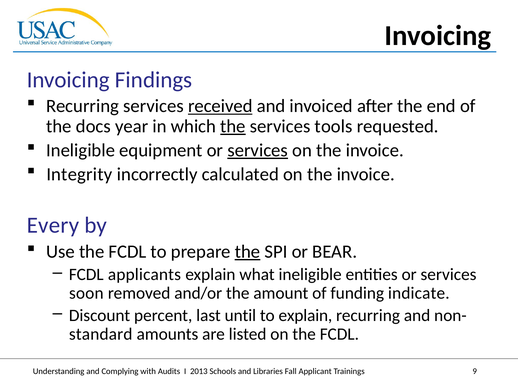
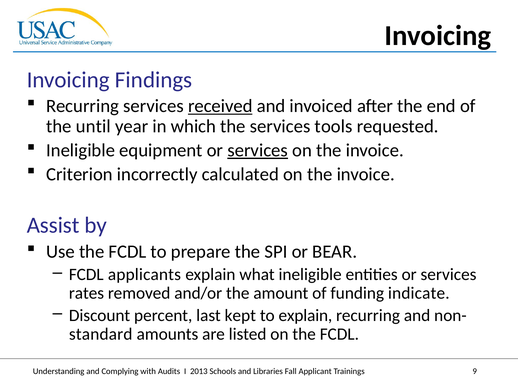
docs: docs -> until
the at (233, 126) underline: present -> none
Integrity: Integrity -> Criterion
Every: Every -> Assist
the at (248, 251) underline: present -> none
soon: soon -> rates
until: until -> kept
